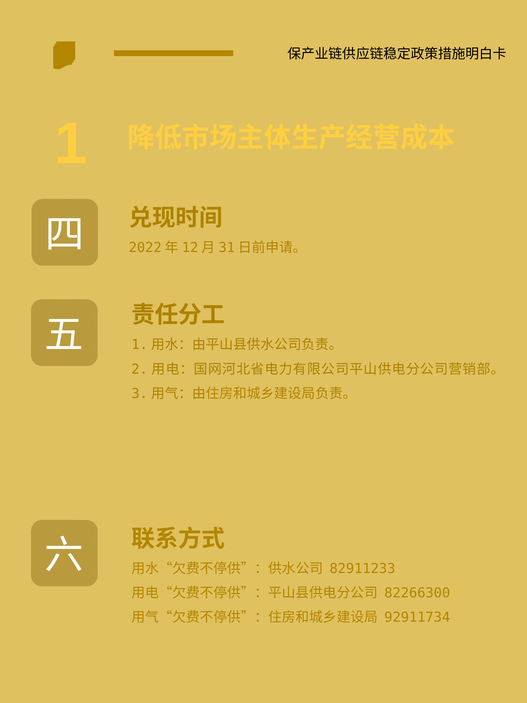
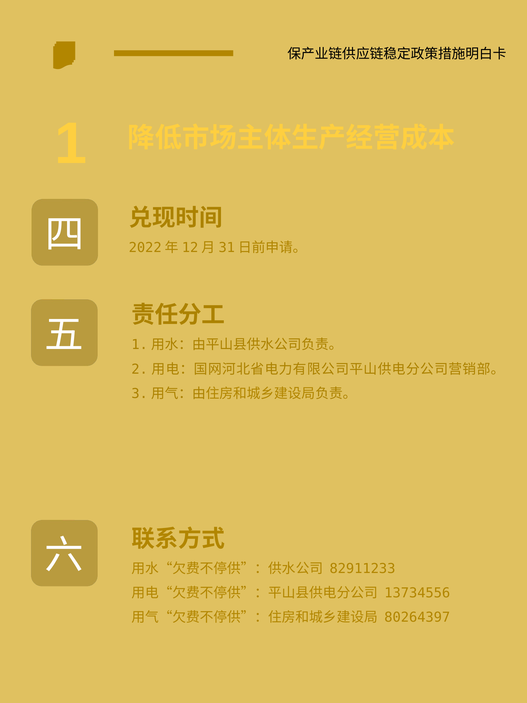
82266300: 82266300 -> 13734556
92911734: 92911734 -> 80264397
